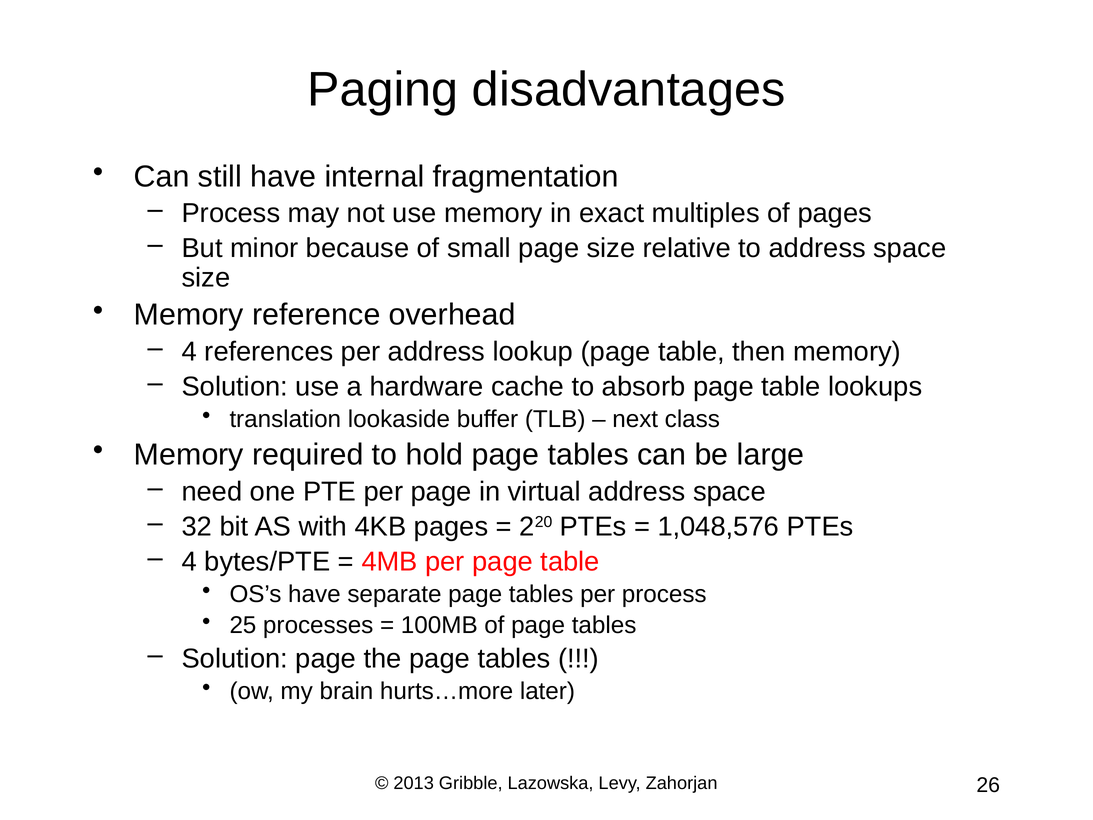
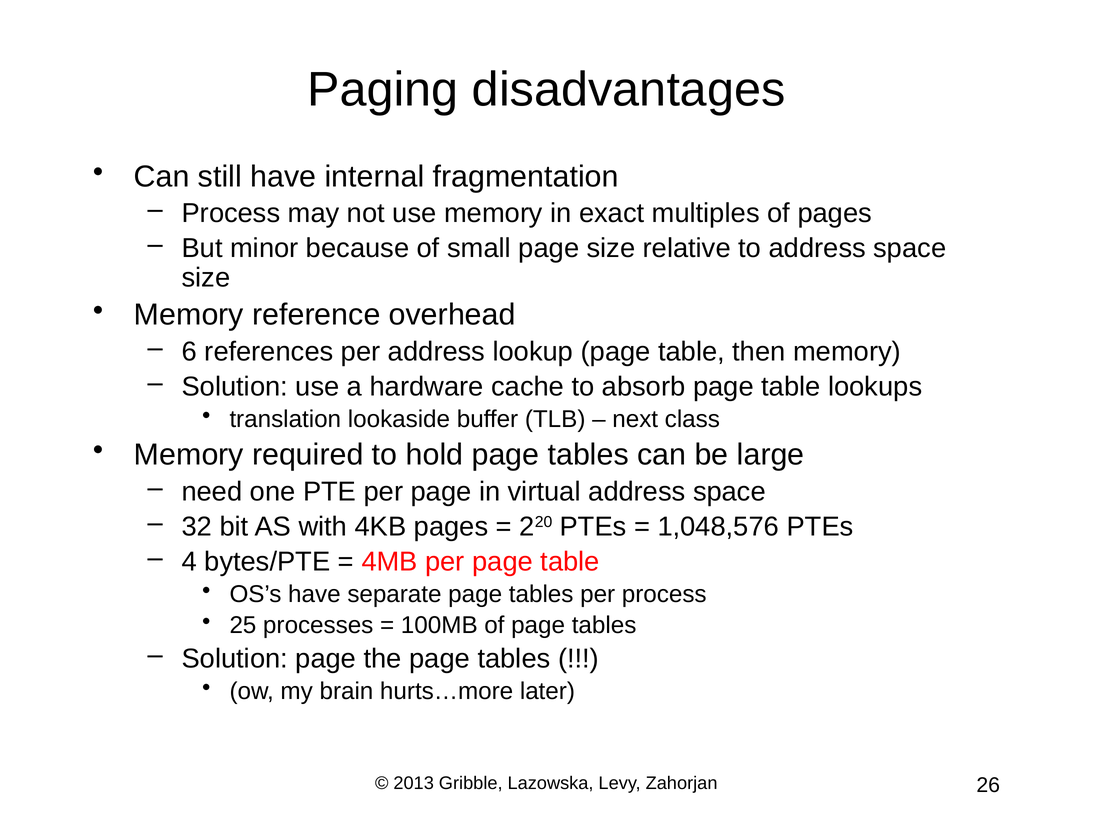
4 at (189, 352): 4 -> 6
